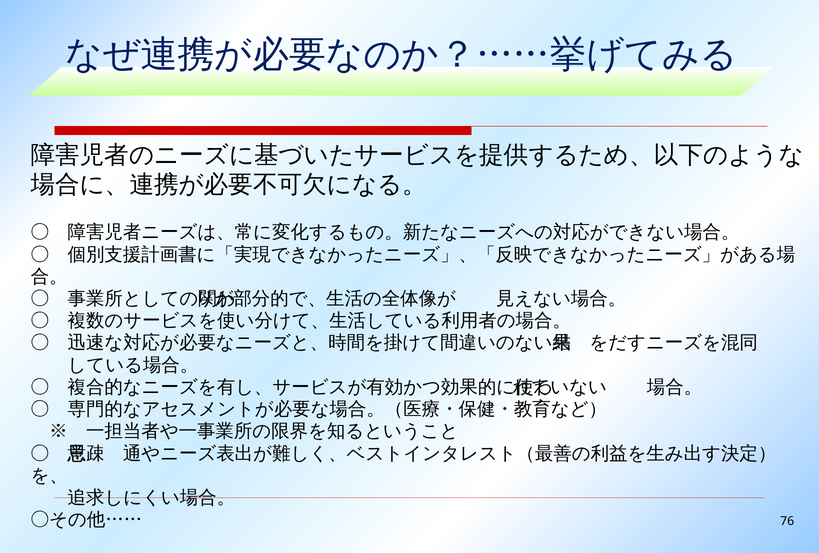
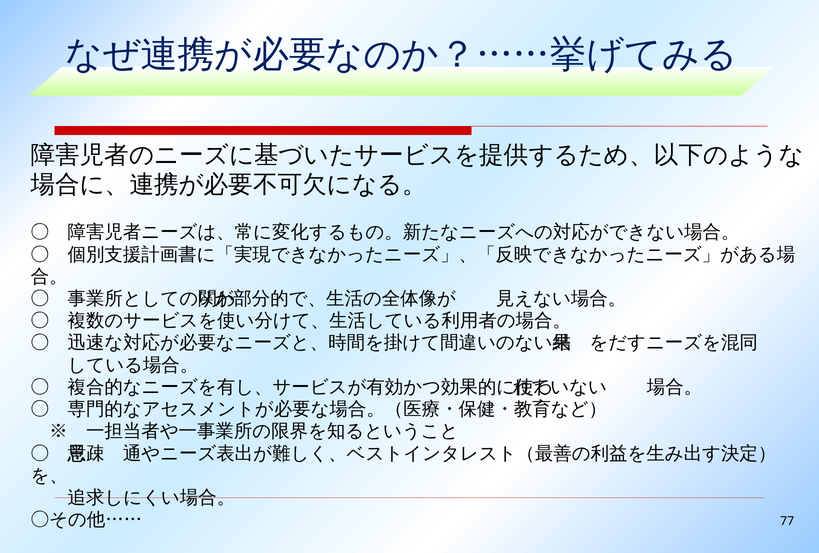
76: 76 -> 77
